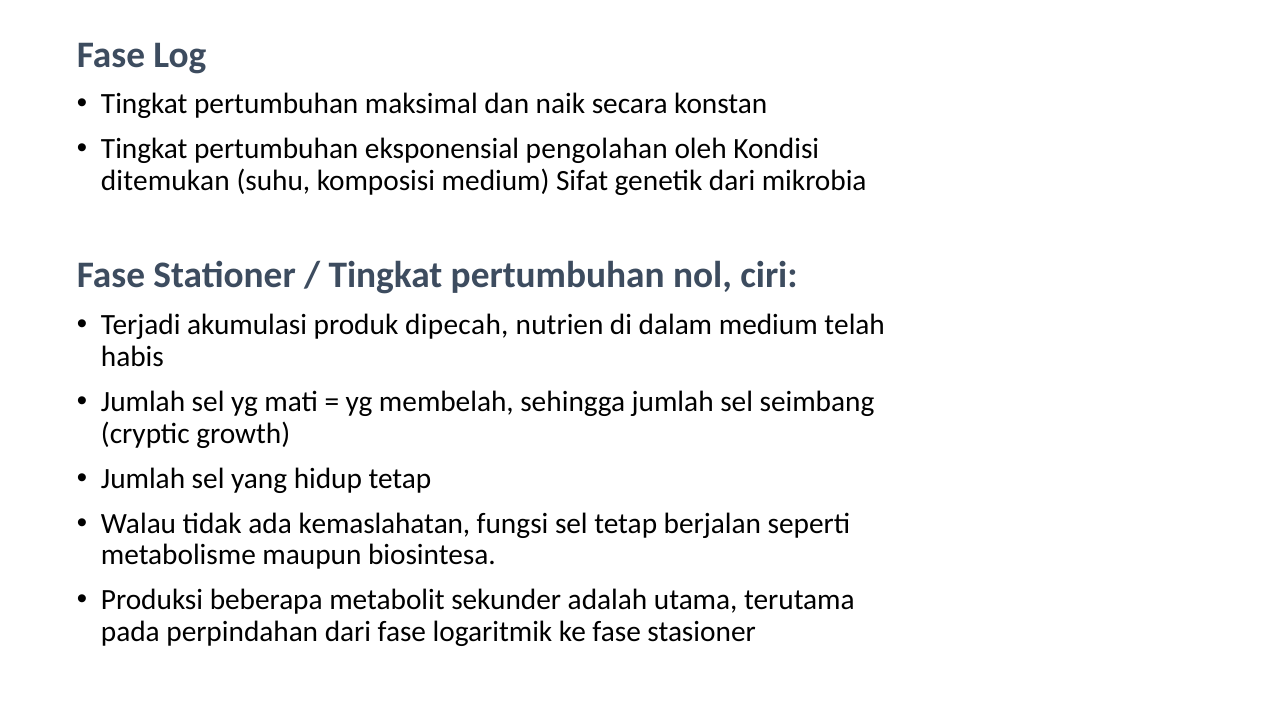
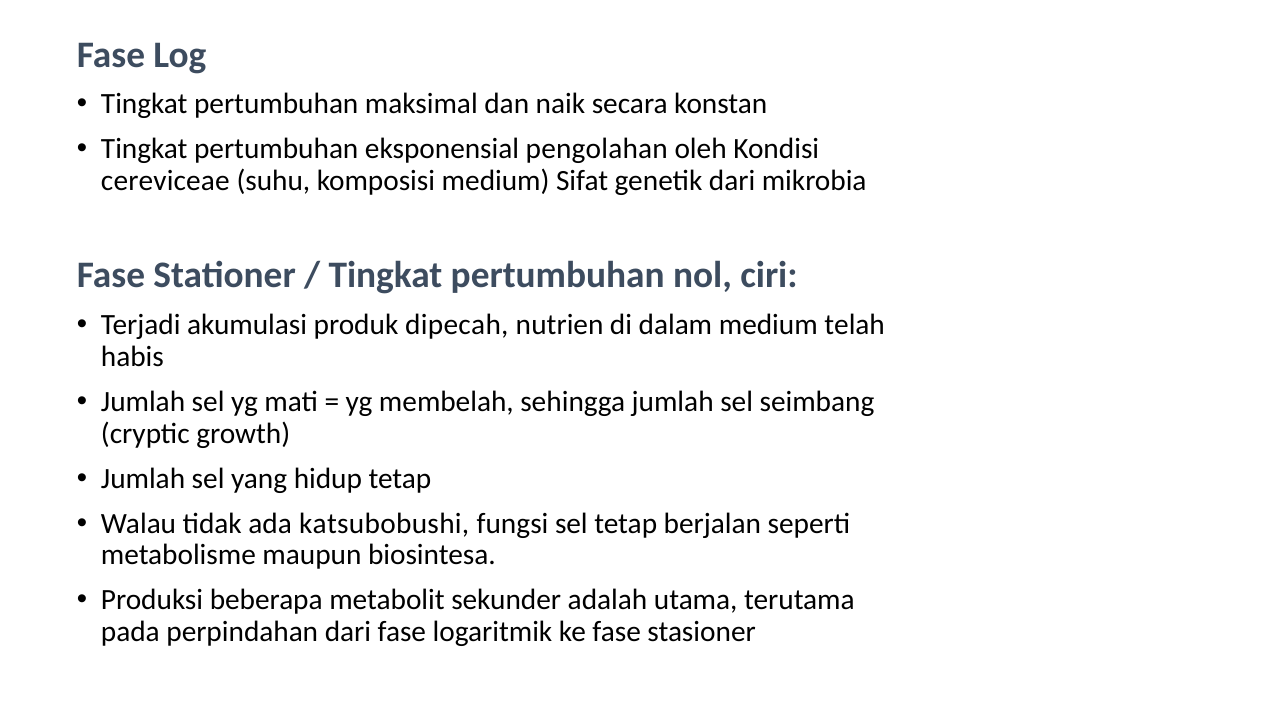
ditemukan: ditemukan -> cereviceae
kemaslahatan: kemaslahatan -> katsubobushi
